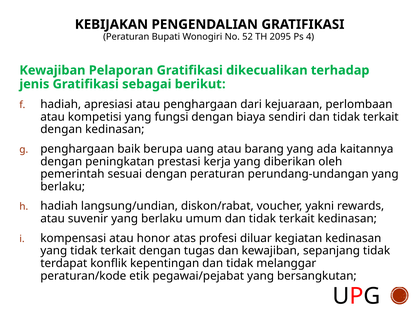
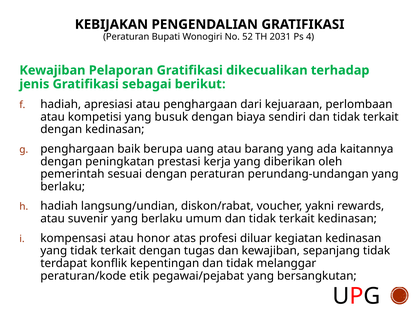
2095: 2095 -> 2031
fungsi: fungsi -> busuk
